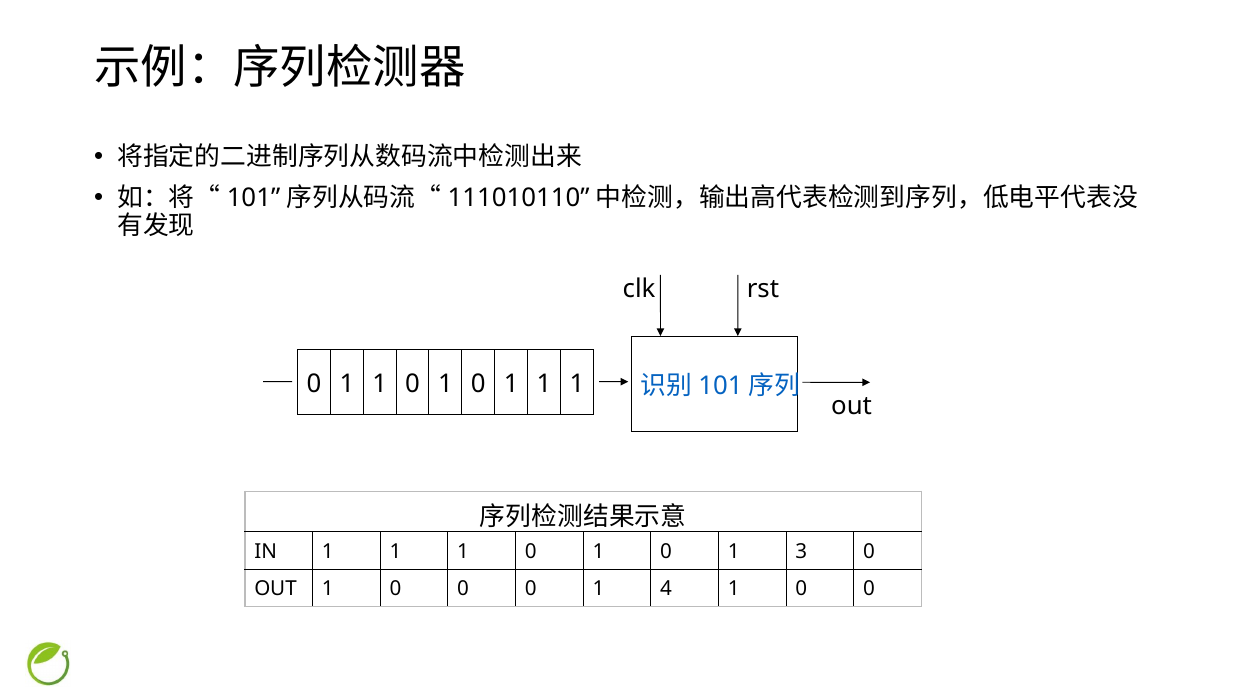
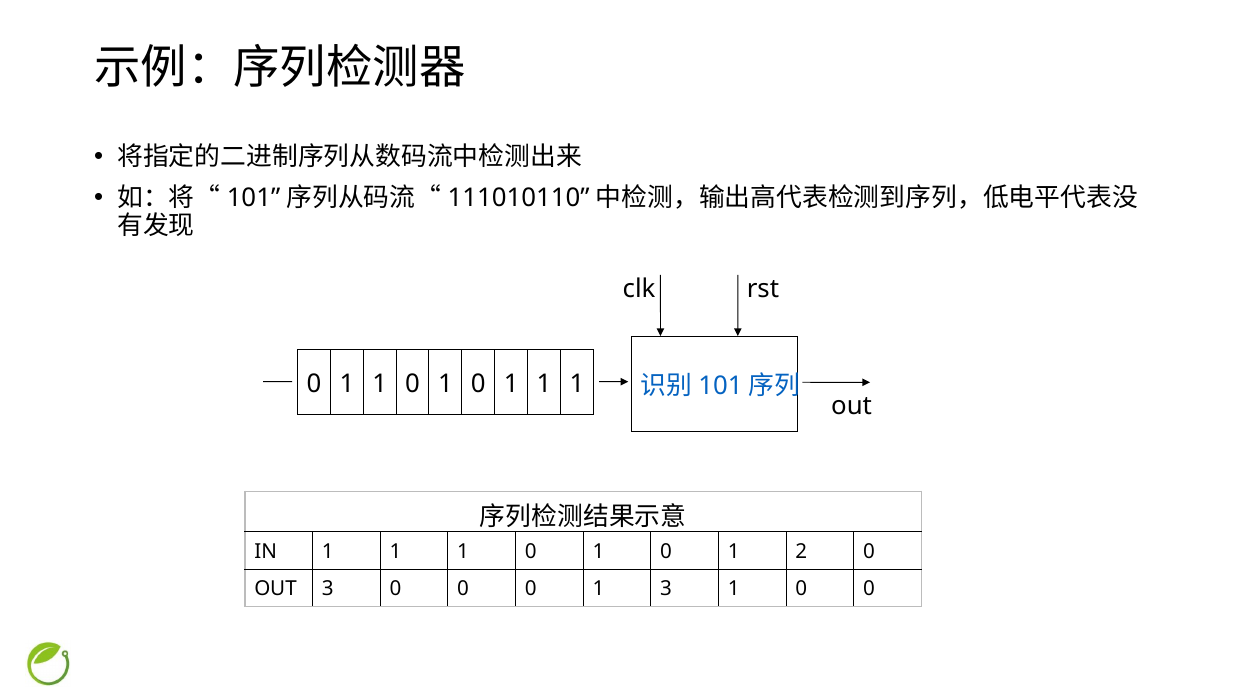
3: 3 -> 2
1 at (328, 589): 1 -> 3
1 4: 4 -> 3
